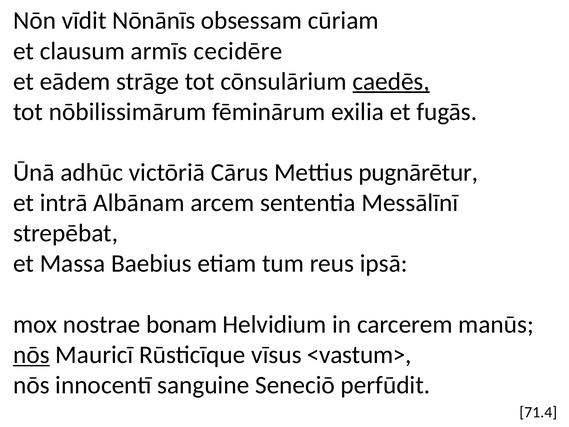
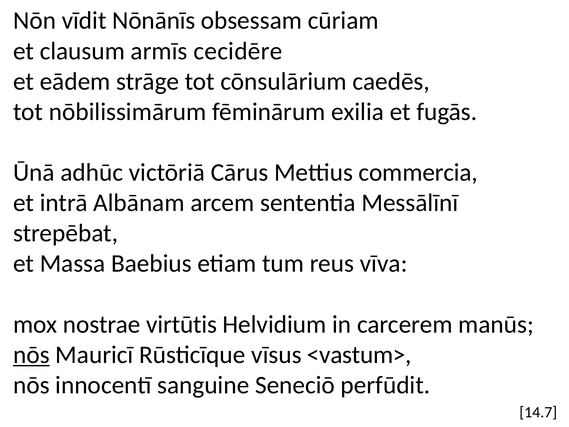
caedēs underline: present -> none
pugnārētur: pugnārētur -> commercia
ipsā: ipsā -> vīva
bonam: bonam -> virtūtis
71.4: 71.4 -> 14.7
